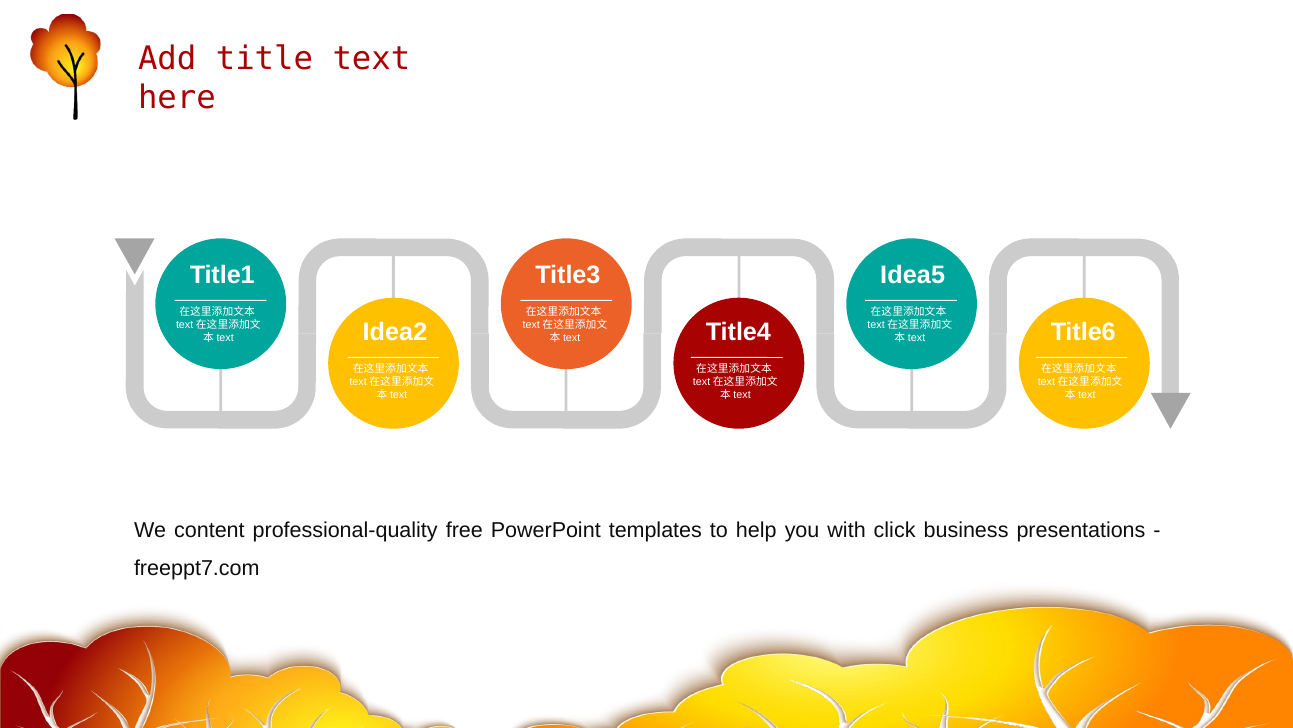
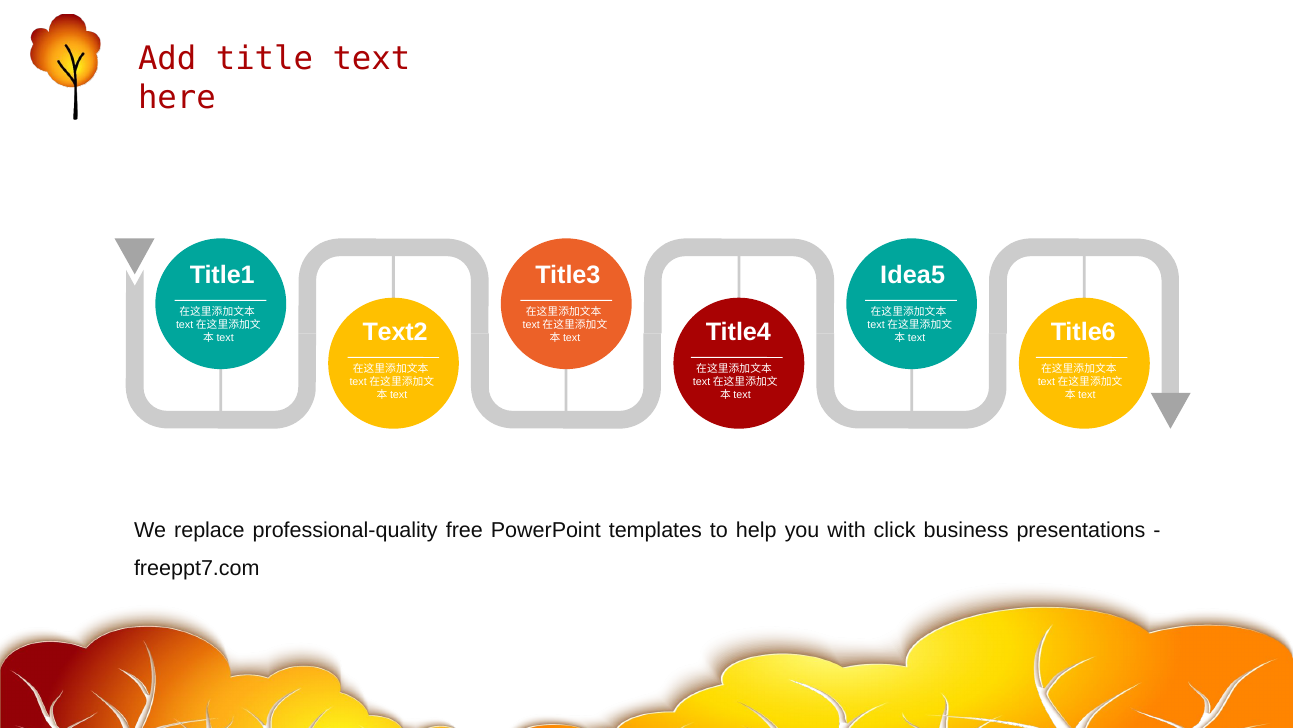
Idea2: Idea2 -> Text2
content: content -> replace
